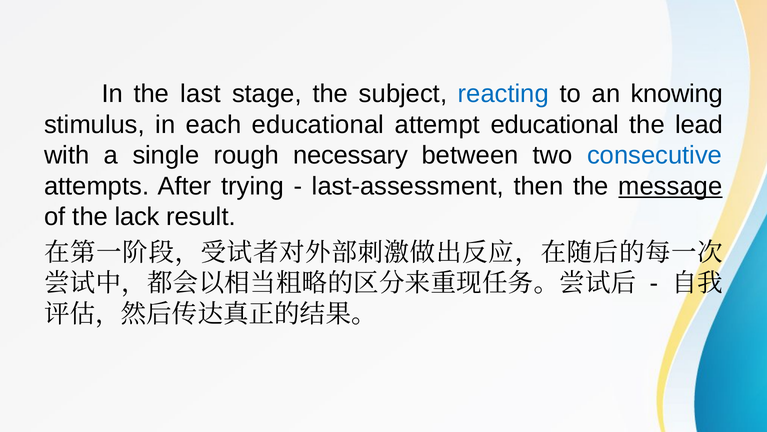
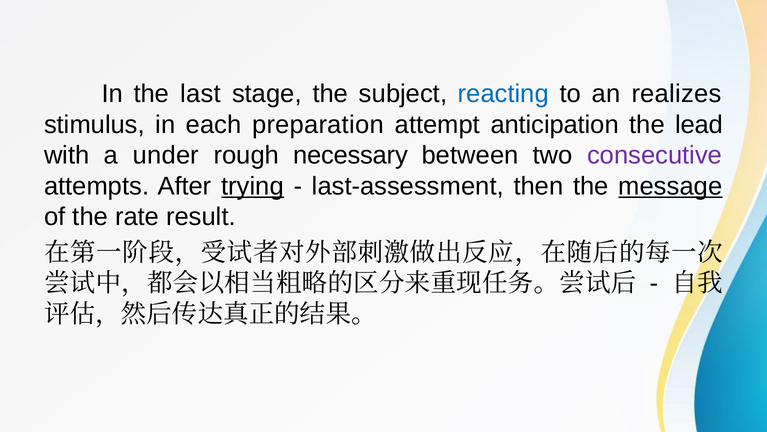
knowing: knowing -> realizes
each educational: educational -> preparation
attempt educational: educational -> anticipation
single: single -> under
consecutive colour: blue -> purple
trying underline: none -> present
lack: lack -> rate
